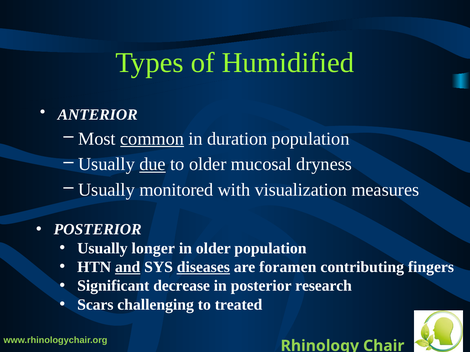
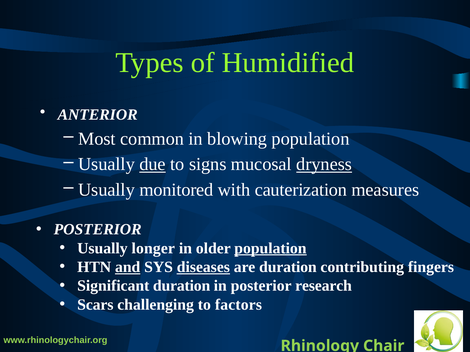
common underline: present -> none
duration: duration -> blowing
to older: older -> signs
dryness underline: none -> present
visualization: visualization -> cauterization
population at (270, 249) underline: none -> present
are foramen: foramen -> duration
Significant decrease: decrease -> duration
treated: treated -> factors
